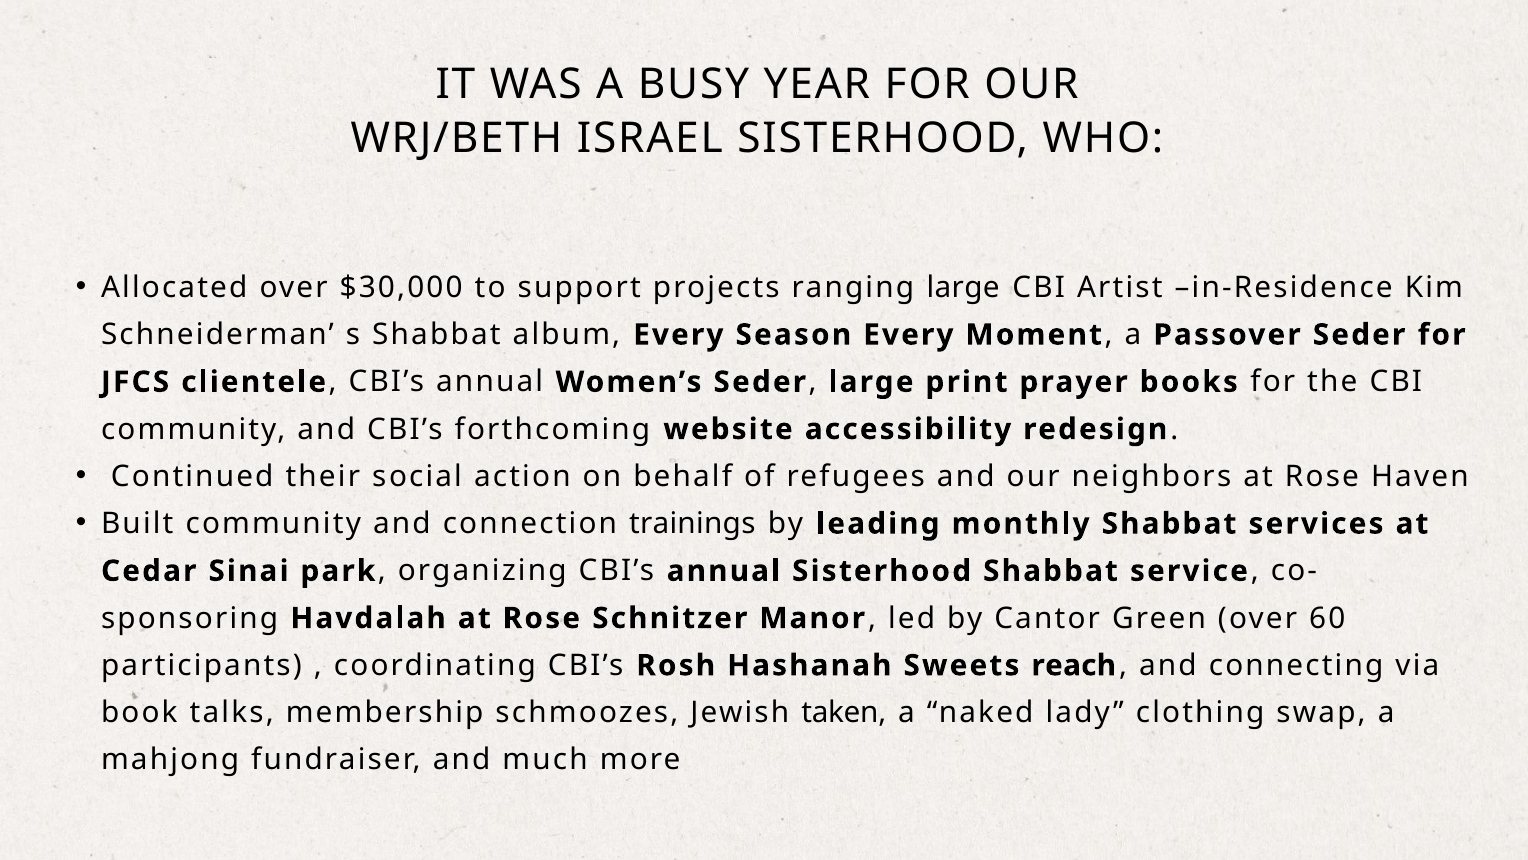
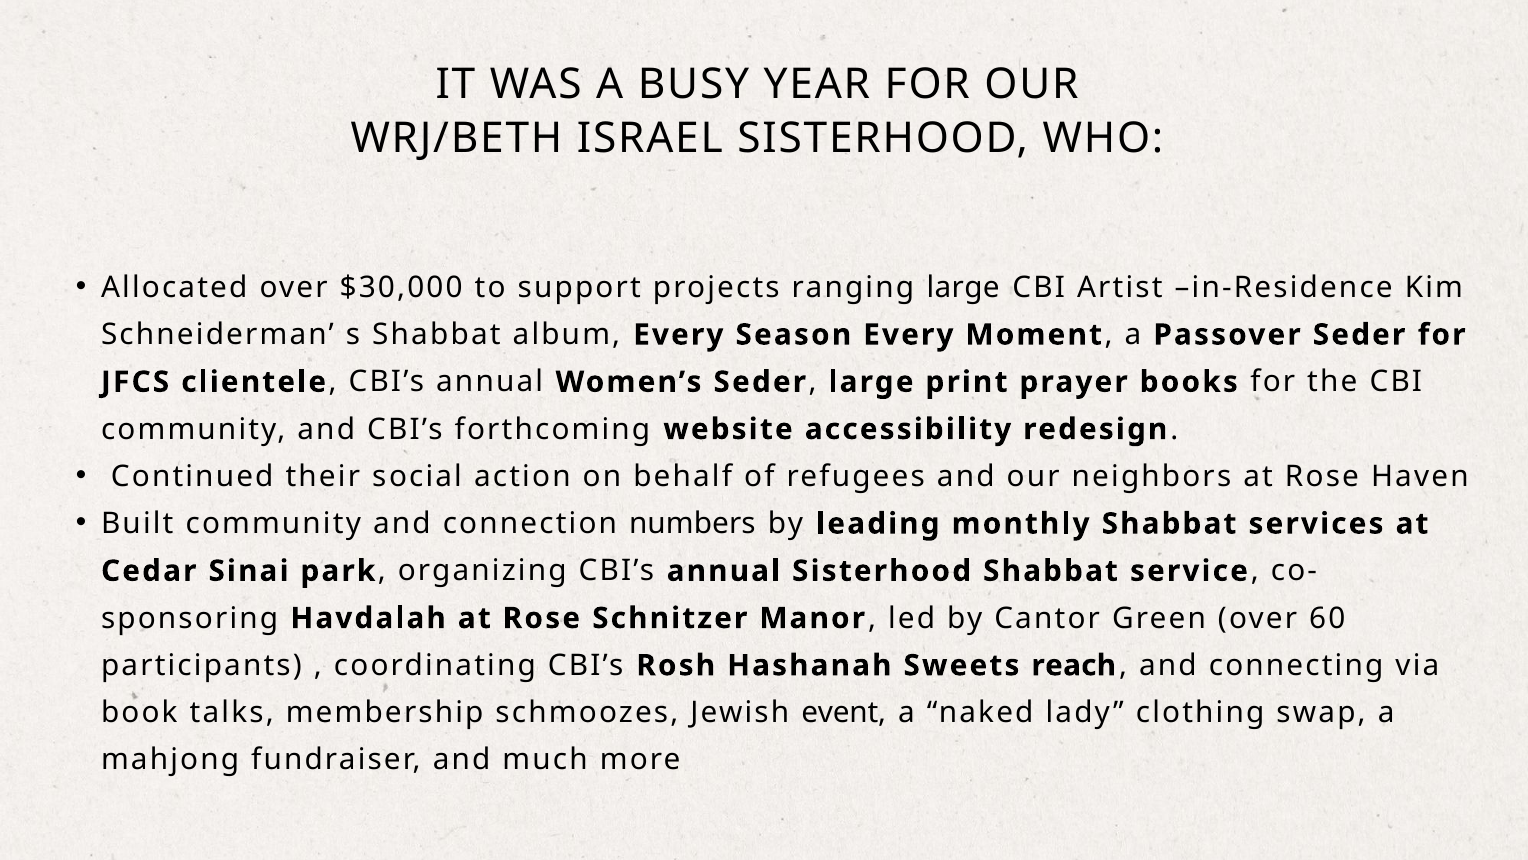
trainings: trainings -> numbers
taken: taken -> event
